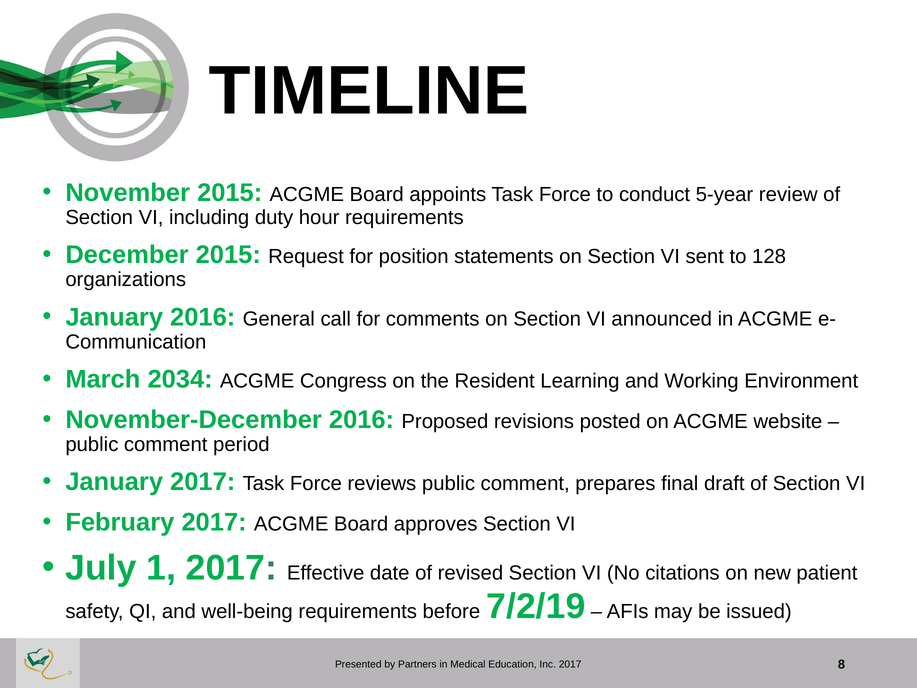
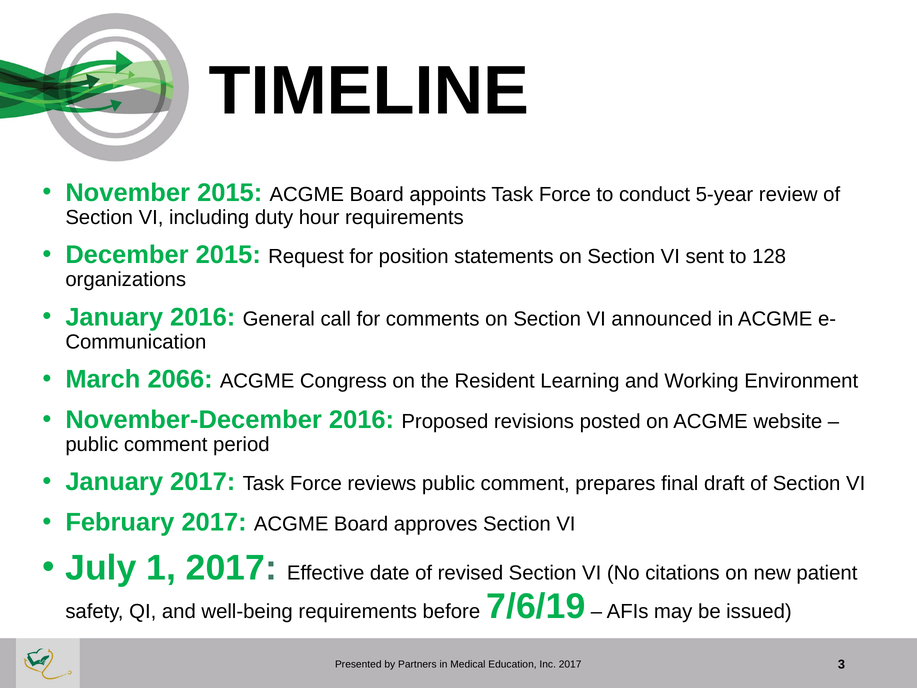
2034: 2034 -> 2066
7/2/19: 7/2/19 -> 7/6/19
8: 8 -> 3
